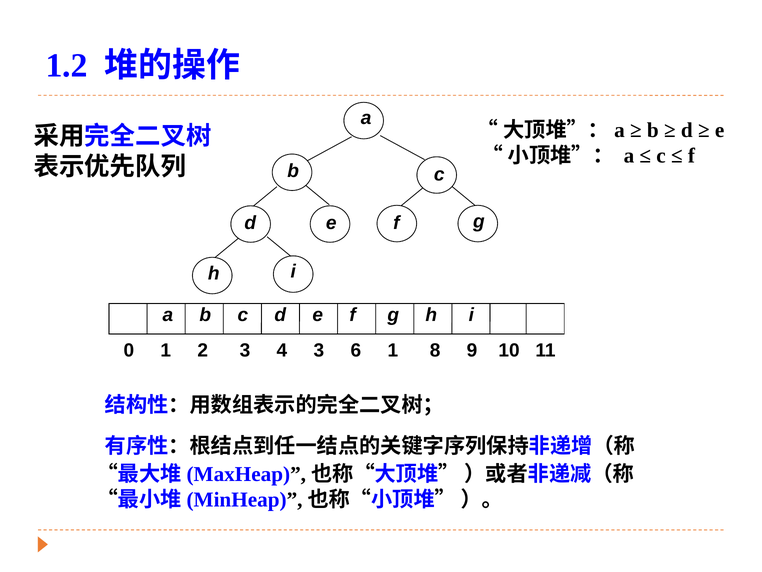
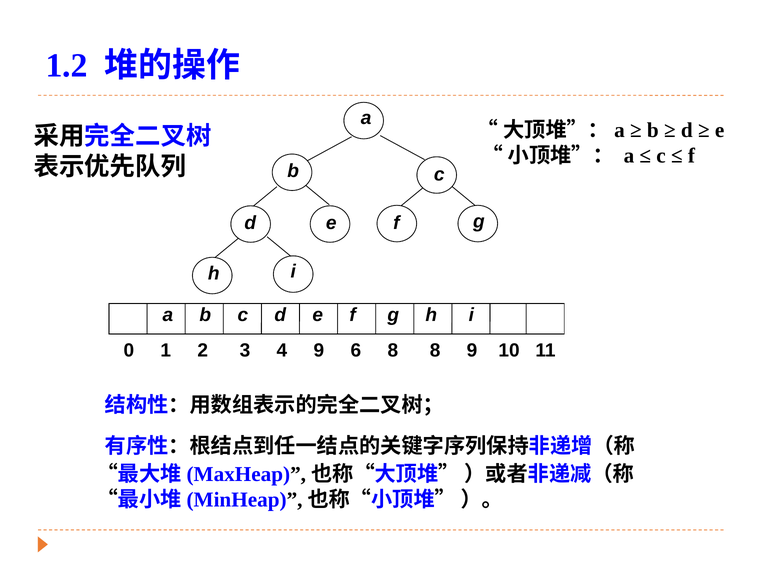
4 3: 3 -> 9
6 1: 1 -> 8
